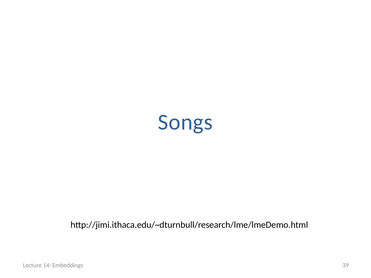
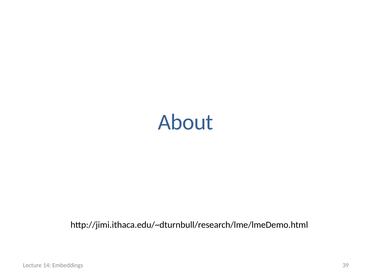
Songs: Songs -> About
